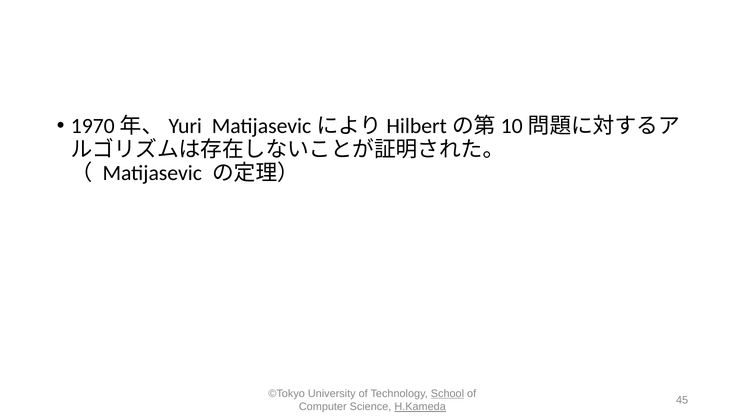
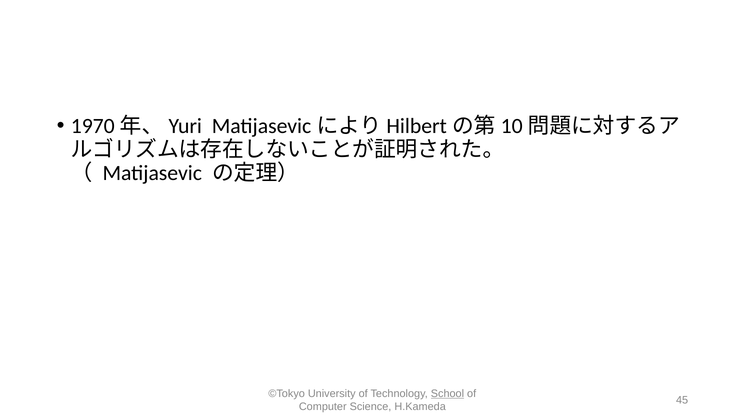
H.Kameda underline: present -> none
